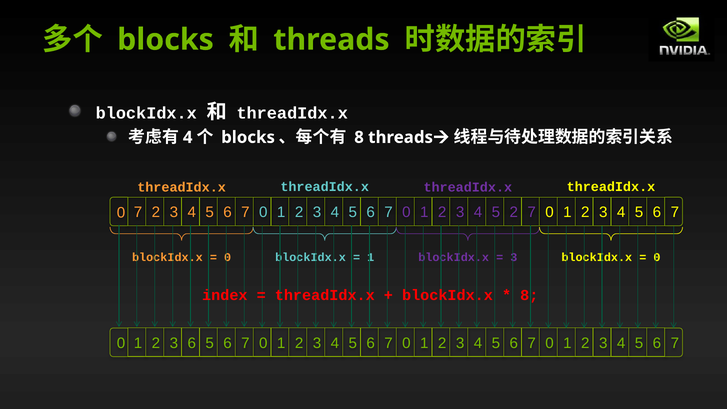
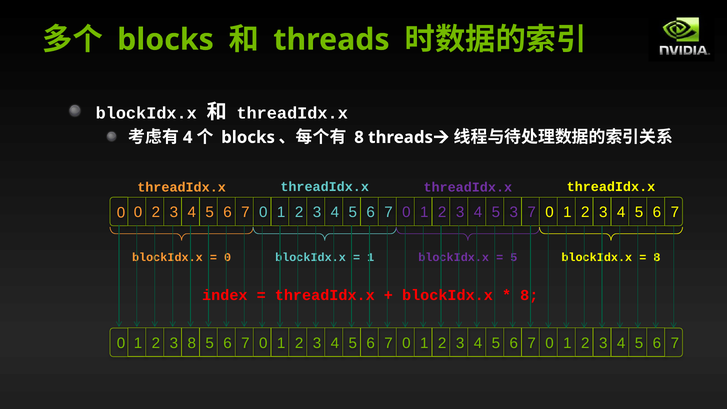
5 2: 2 -> 3
0 7: 7 -> 0
3 at (514, 257): 3 -> 5
0 at (657, 257): 0 -> 8
3 6: 6 -> 8
